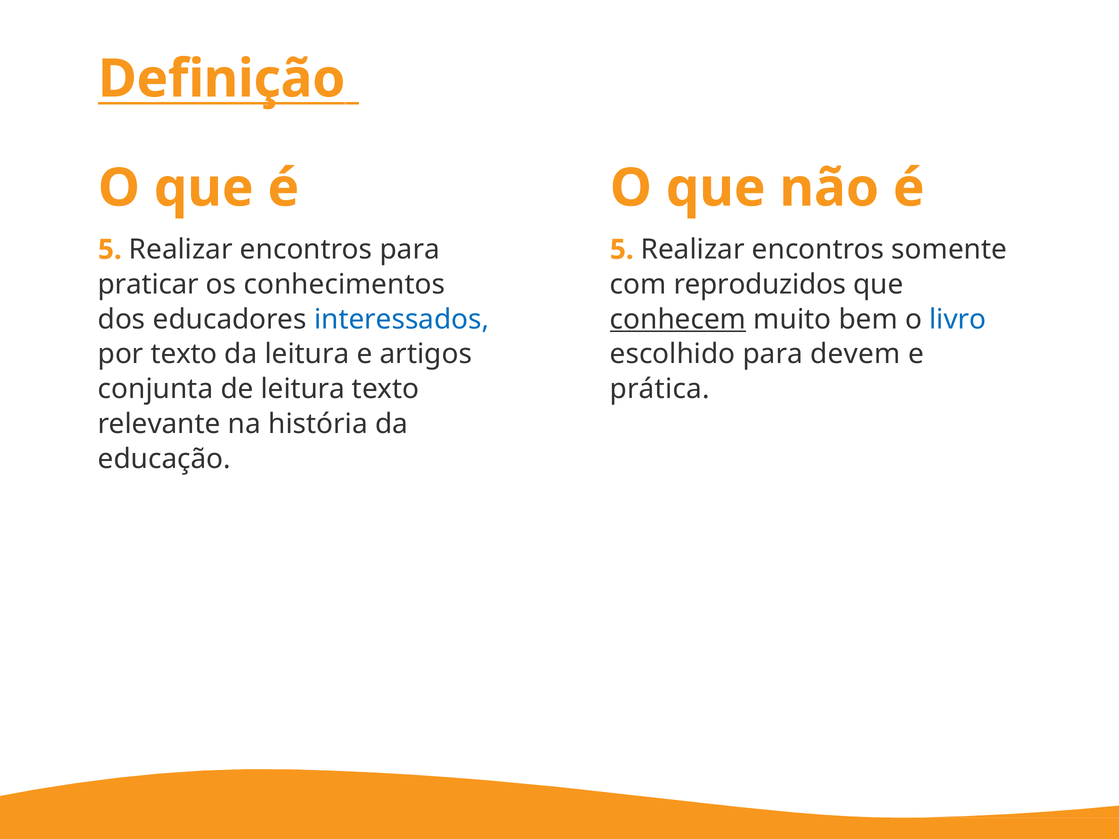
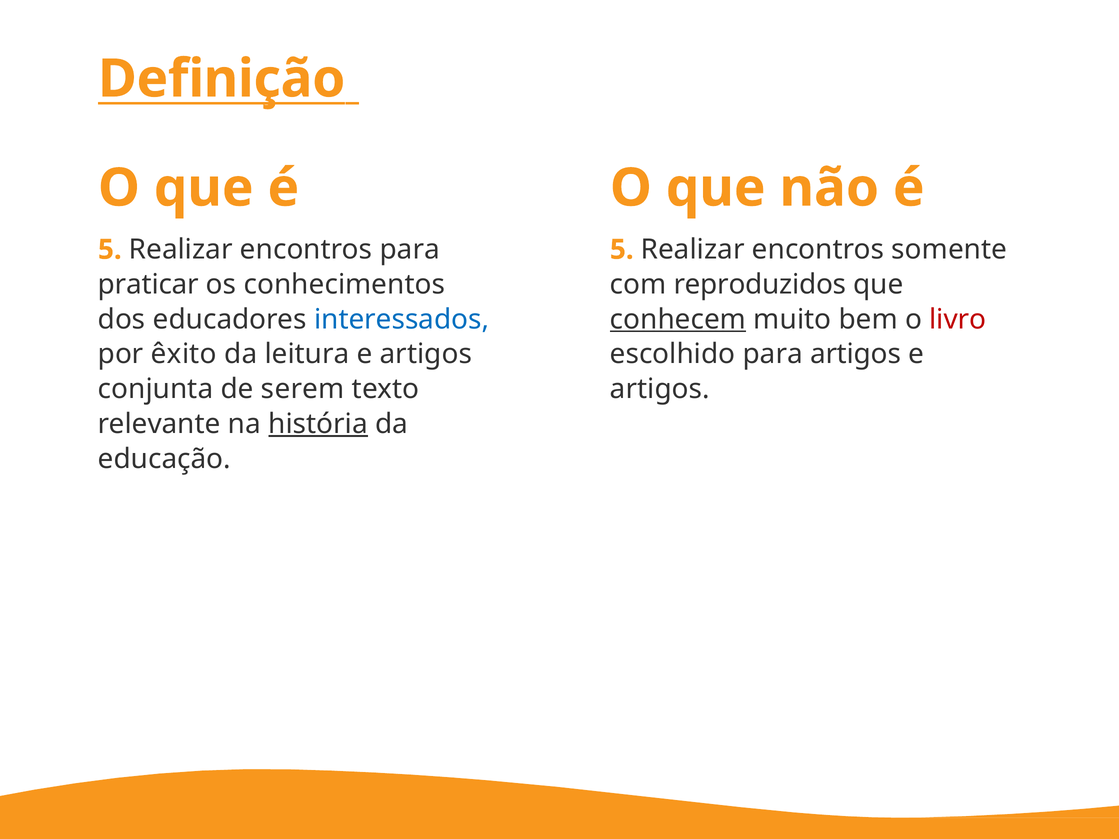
livro colour: blue -> red
por texto: texto -> êxito
para devem: devem -> artigos
de leitura: leitura -> serem
prática at (660, 389): prática -> artigos
história underline: none -> present
